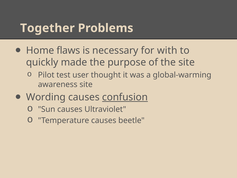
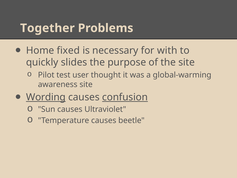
flaws: flaws -> fixed
made: made -> slides
Wording underline: none -> present
